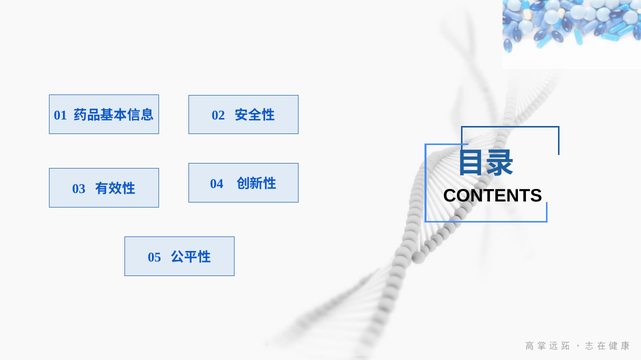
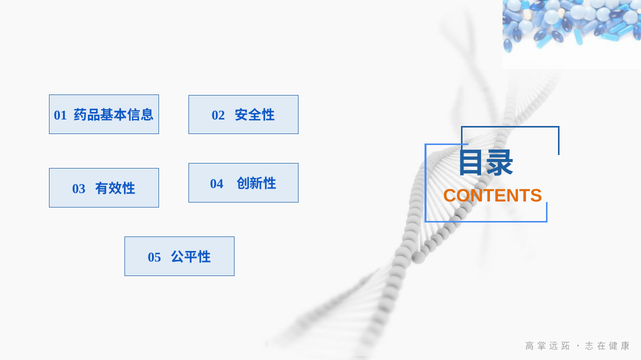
CONTENTS colour: black -> orange
